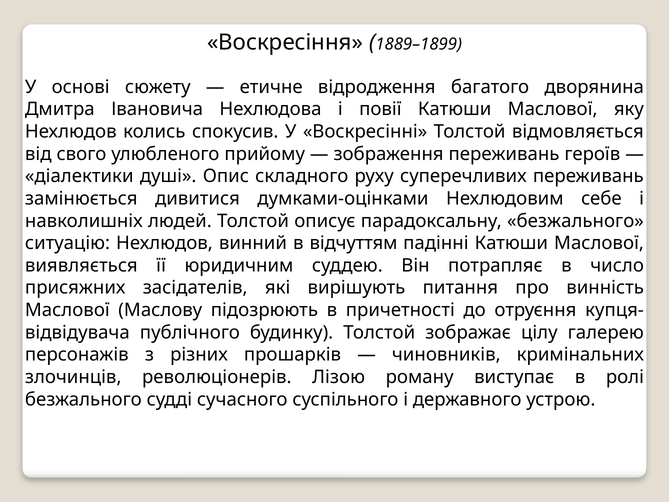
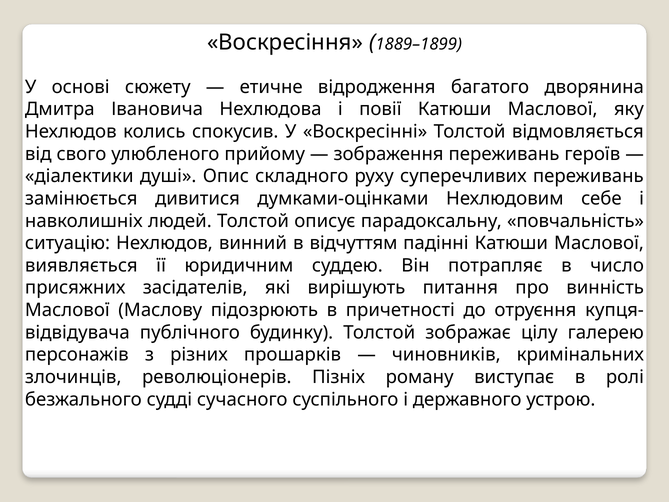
парадоксальну безжального: безжального -> повчальність
Лізою: Лізою -> Пізніх
